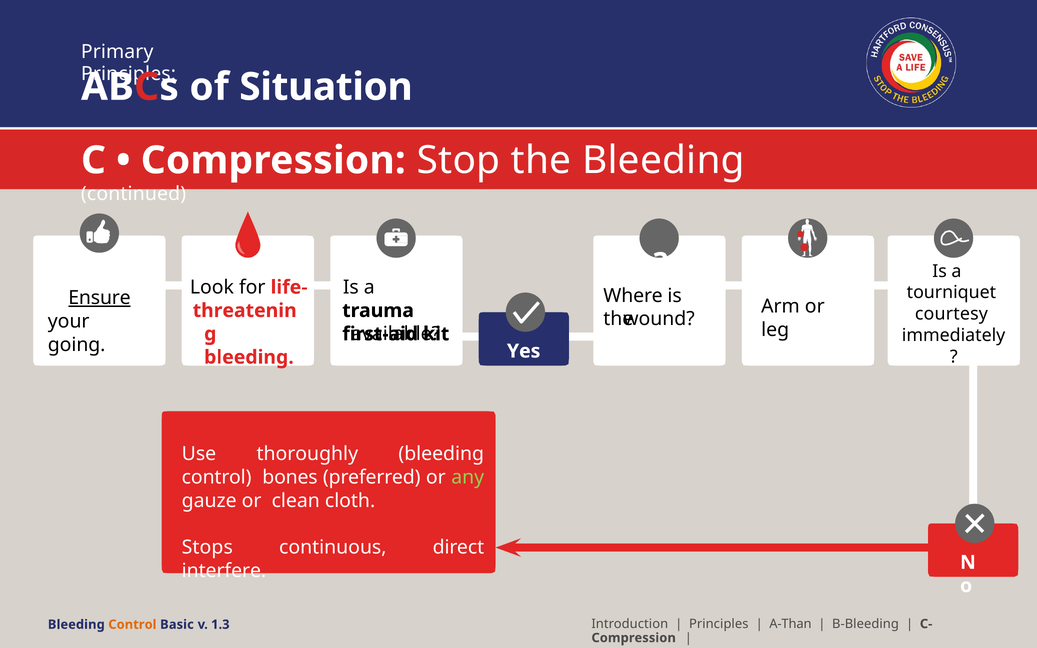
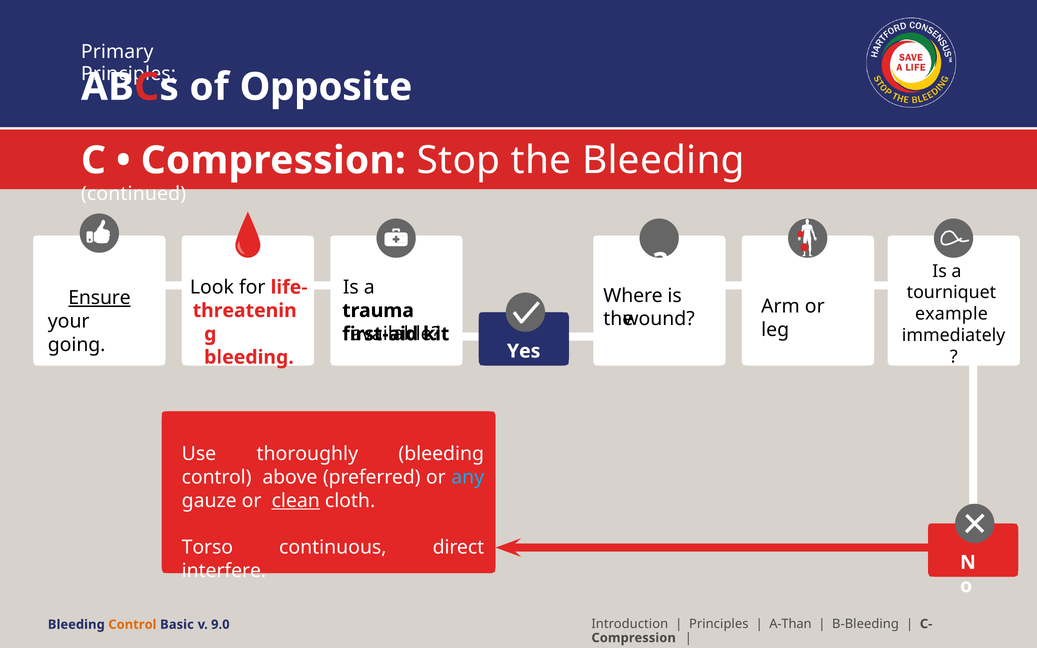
Situation: Situation -> Opposite
courtesy: courtesy -> example
bones: bones -> above
any colour: light green -> light blue
clean underline: none -> present
Stops: Stops -> Torso
1.3: 1.3 -> 9.0
